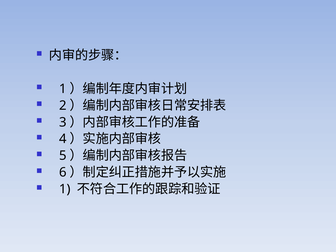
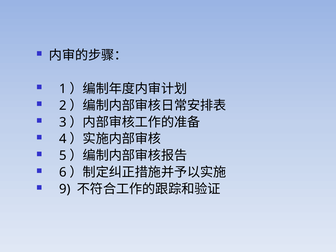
1 at (65, 189): 1 -> 9
